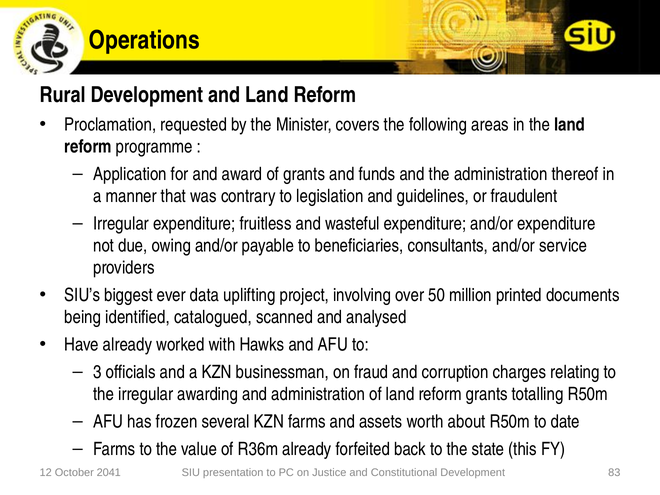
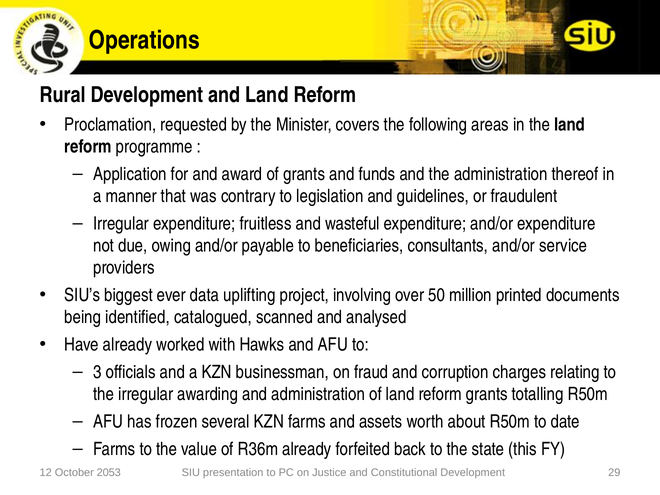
2041: 2041 -> 2053
83: 83 -> 29
